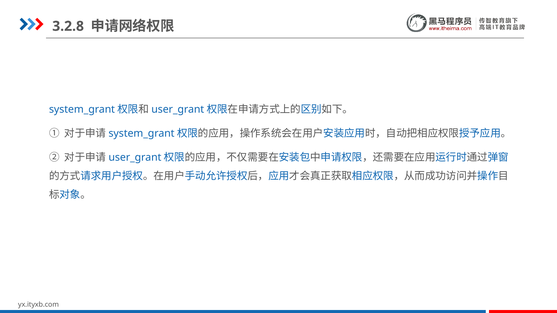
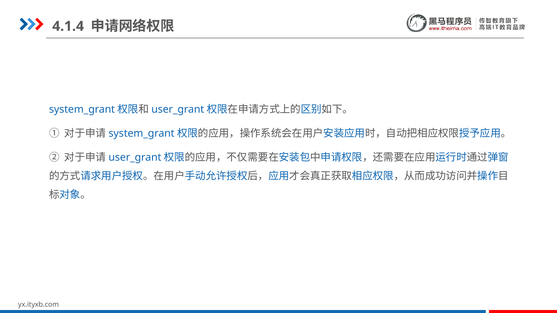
3.2.8: 3.2.8 -> 4.1.4
